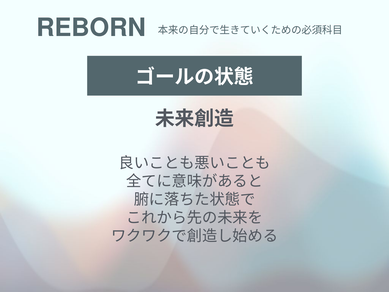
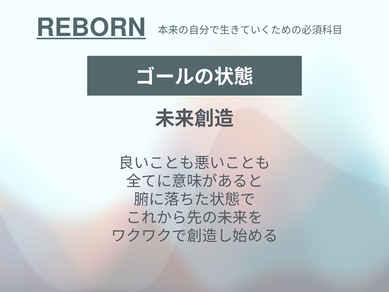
REBORN underline: none -> present
